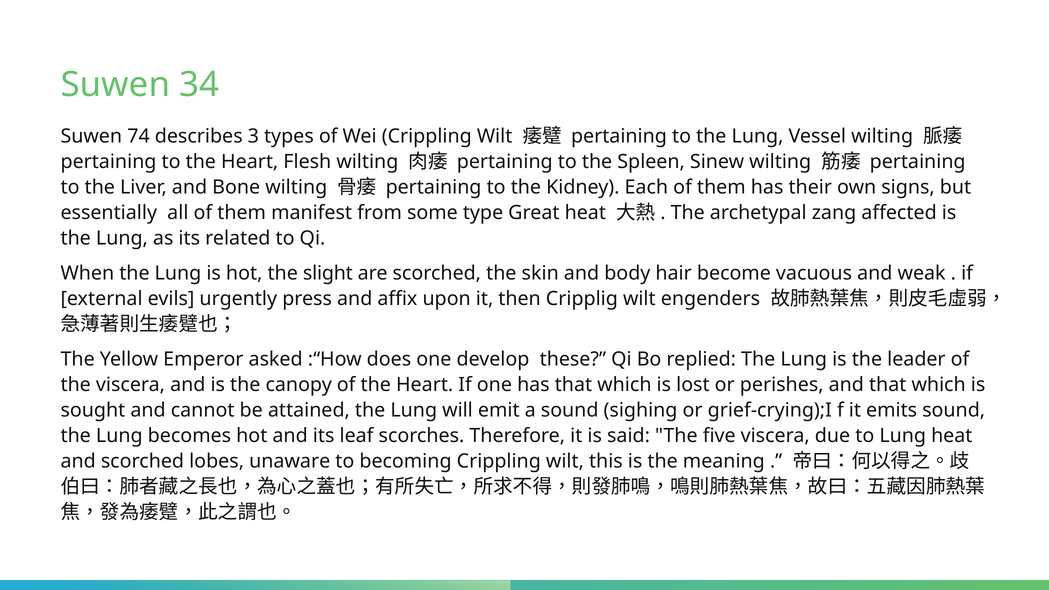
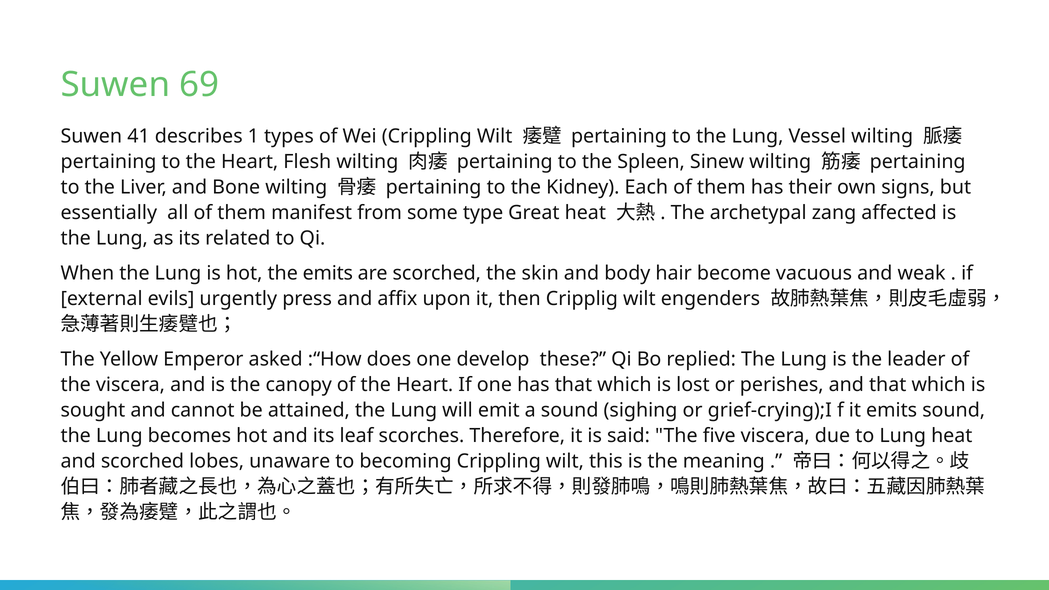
34: 34 -> 69
74: 74 -> 41
3: 3 -> 1
the slight: slight -> emits
